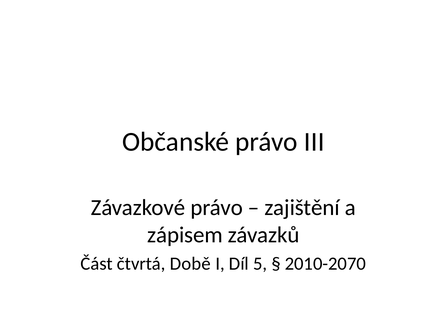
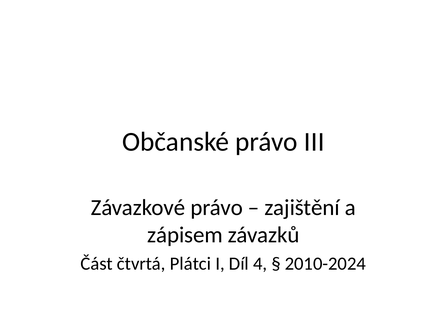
Době: Době -> Plátci
5: 5 -> 4
2010-2070: 2010-2070 -> 2010-2024
